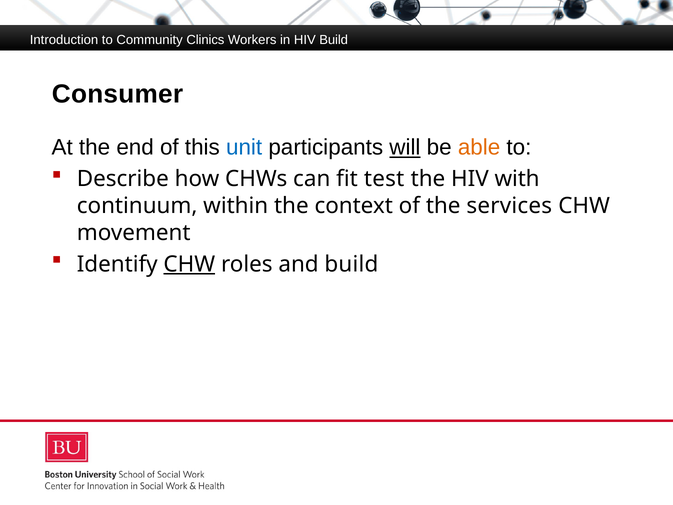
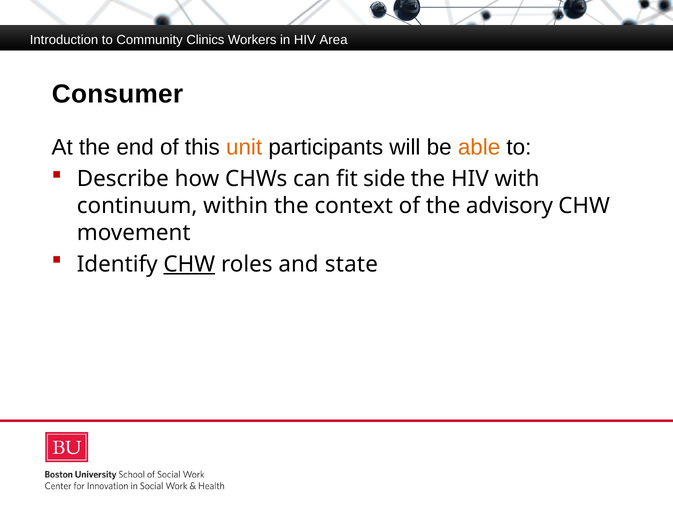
HIV Build: Build -> Area
unit colour: blue -> orange
will underline: present -> none
test: test -> side
services: services -> advisory
and build: build -> state
